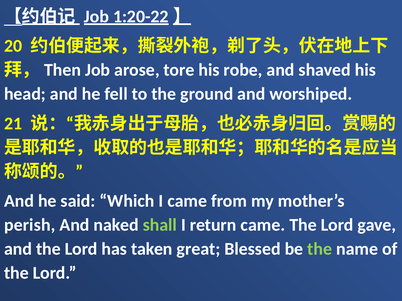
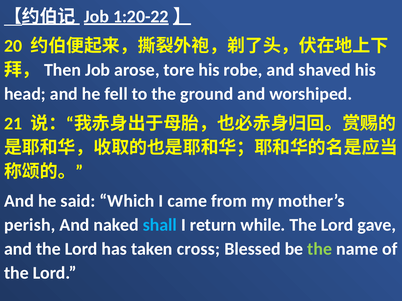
shall colour: light green -> light blue
return came: came -> while
great: great -> cross
